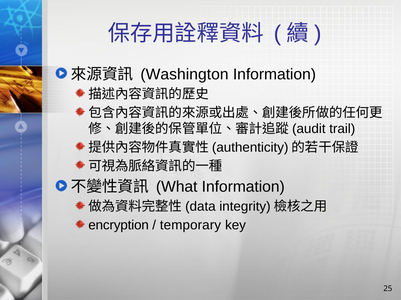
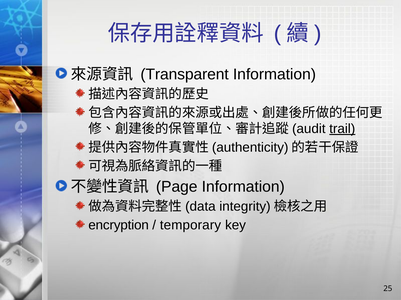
Washington: Washington -> Transparent
trail underline: none -> present
What: What -> Page
